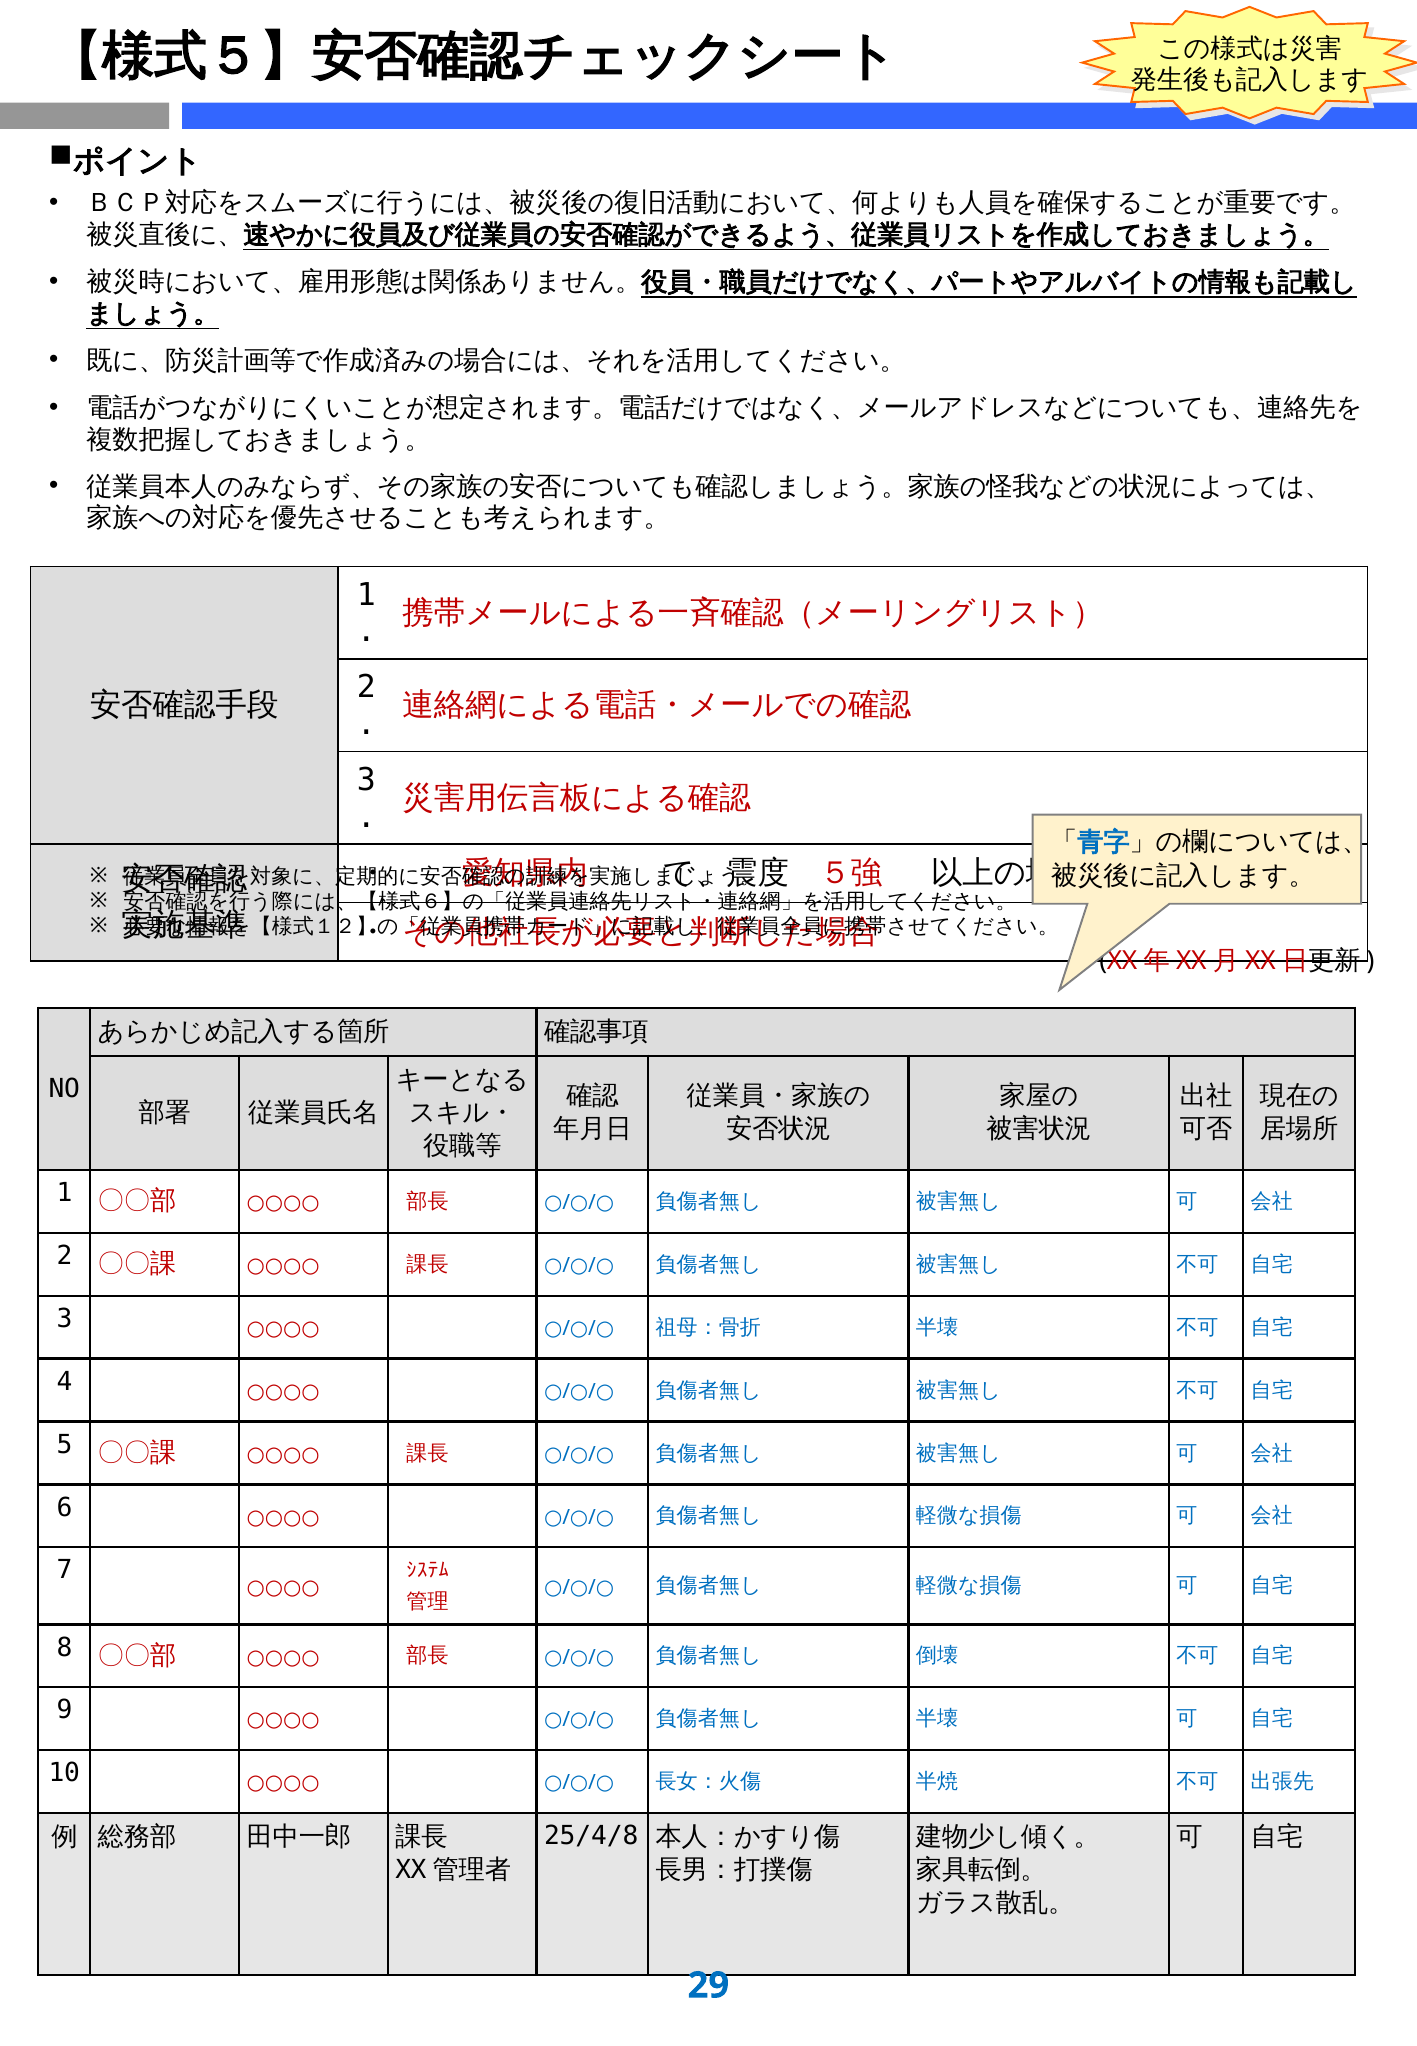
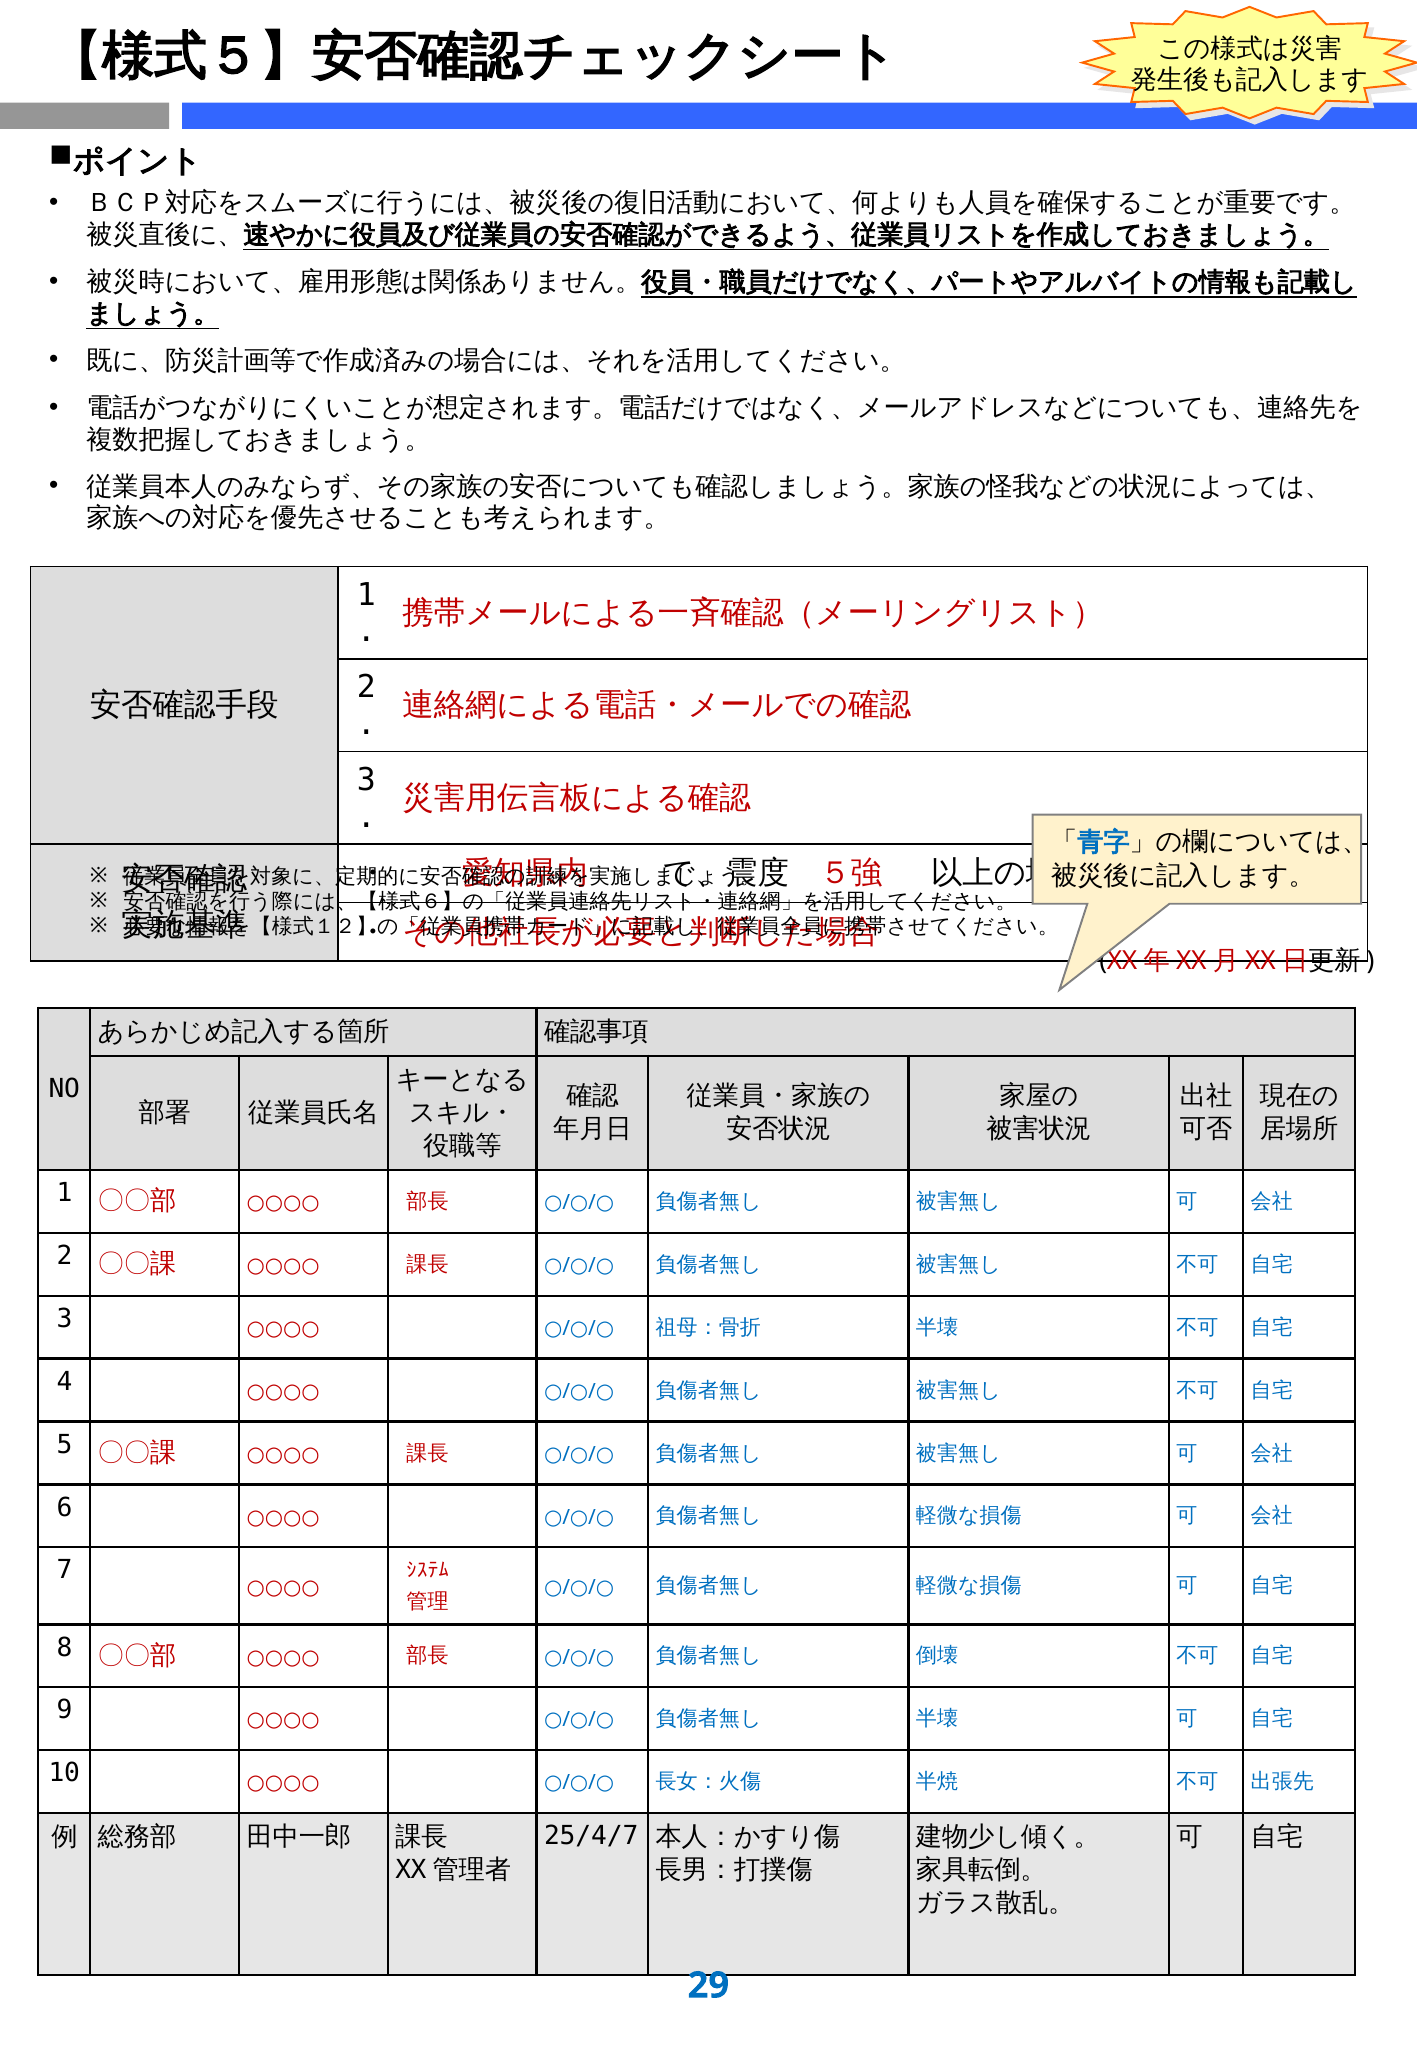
25/4/8: 25/4/8 -> 25/4/7
